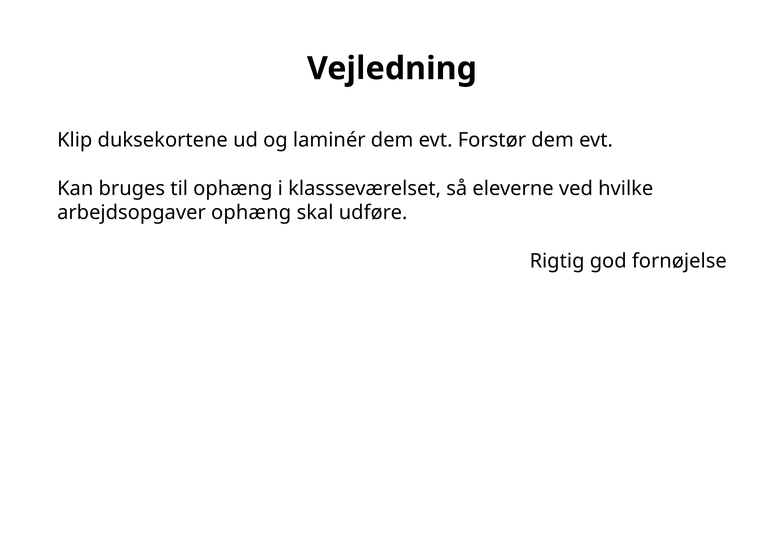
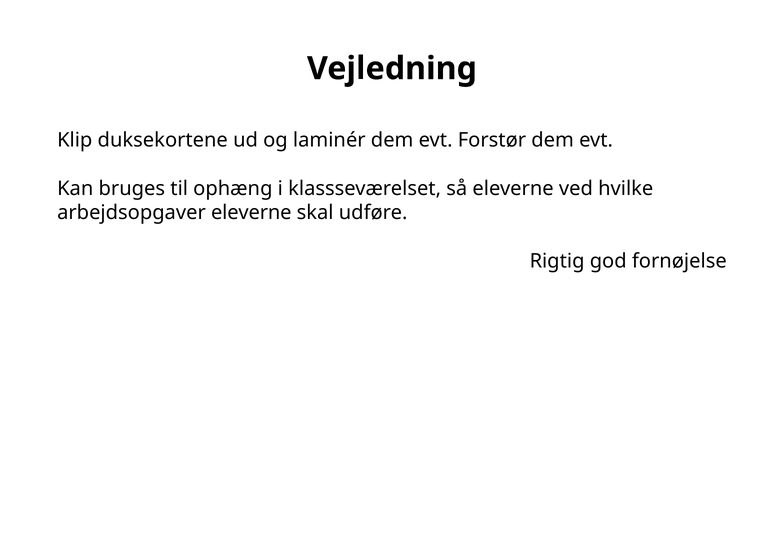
arbejdsopgaver ophæng: ophæng -> eleverne
